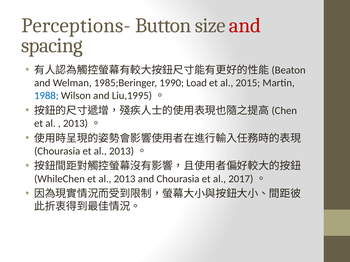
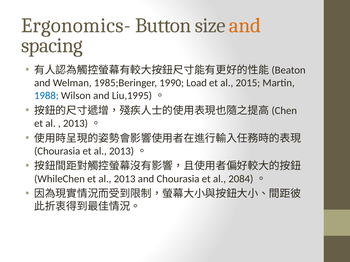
Perceptions-: Perceptions- -> Ergonomics-
and at (245, 25) colour: red -> orange
2017: 2017 -> 2084
